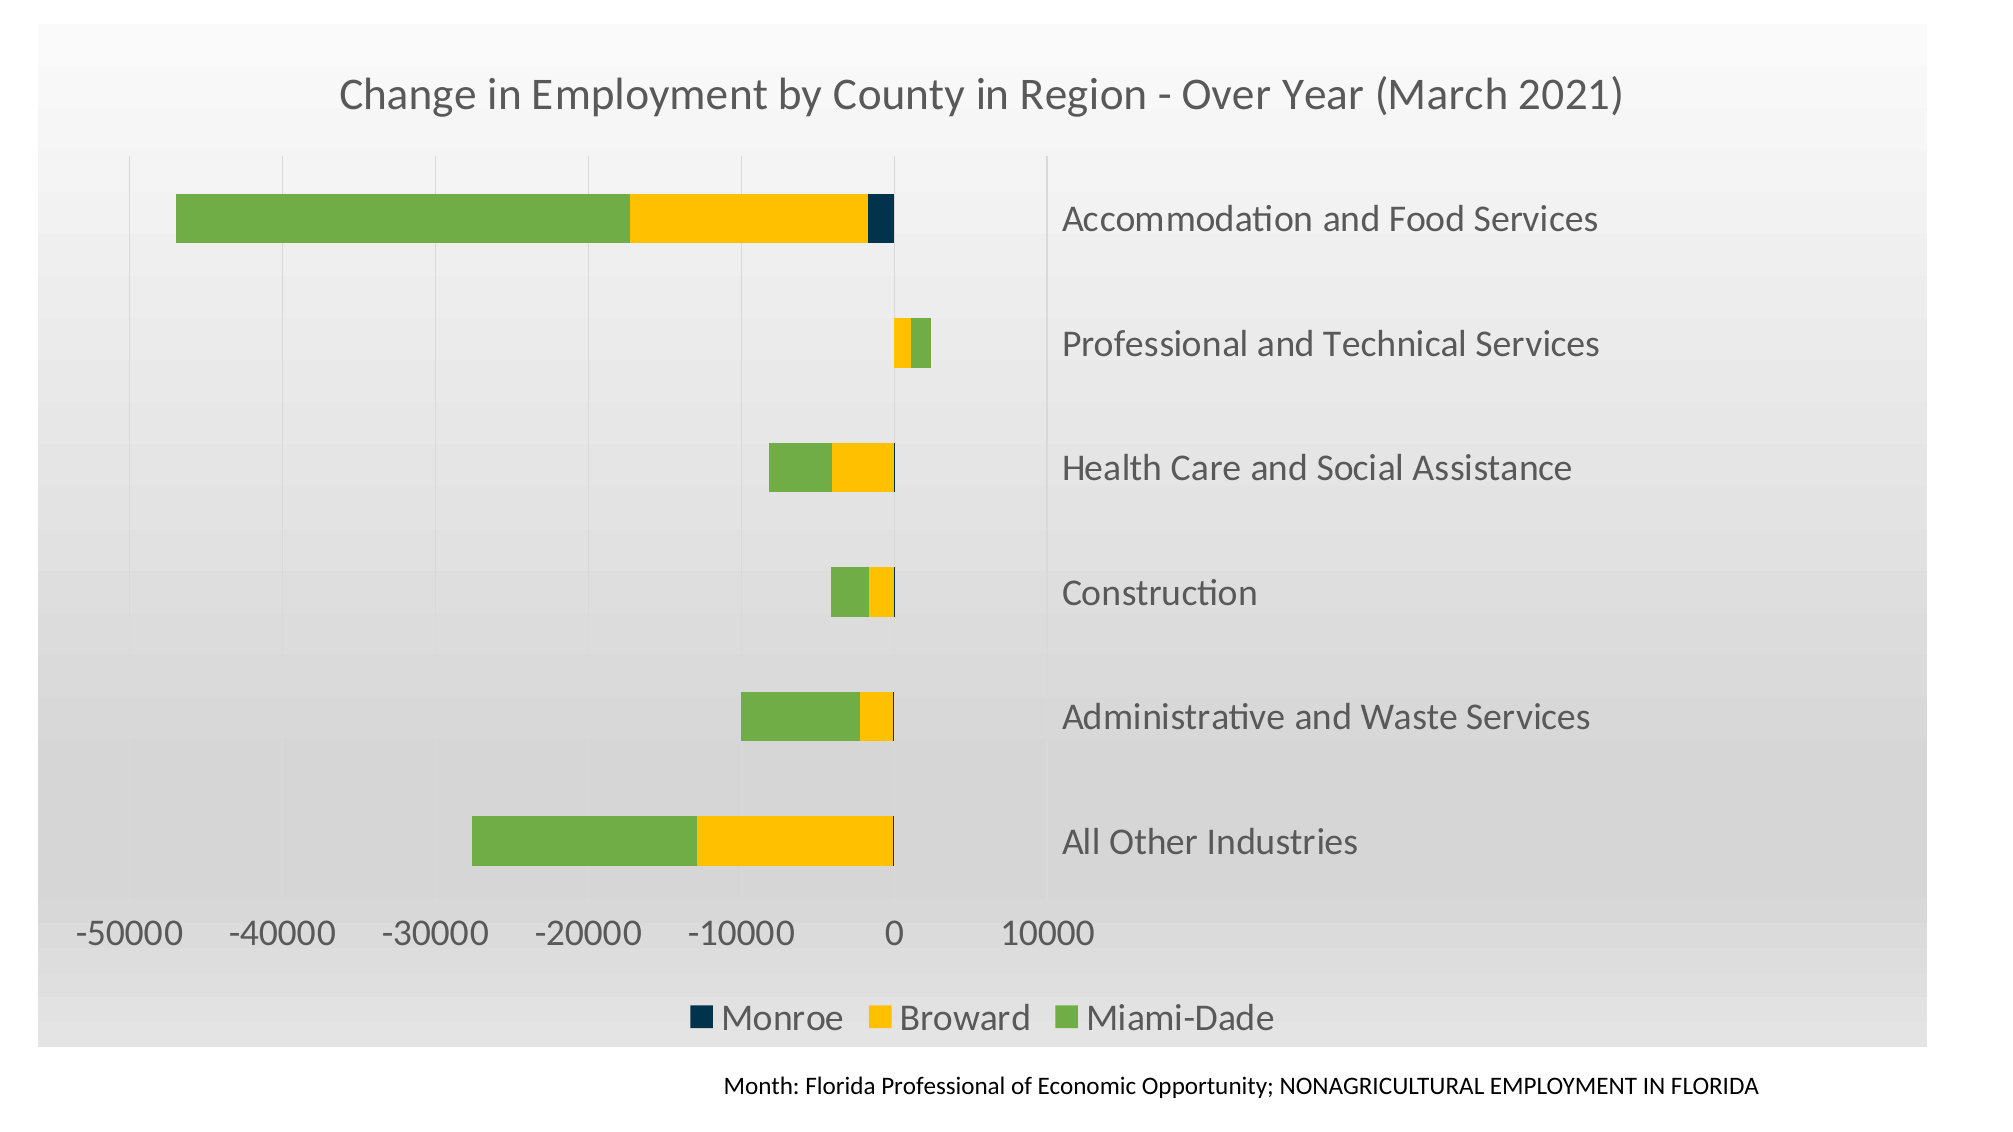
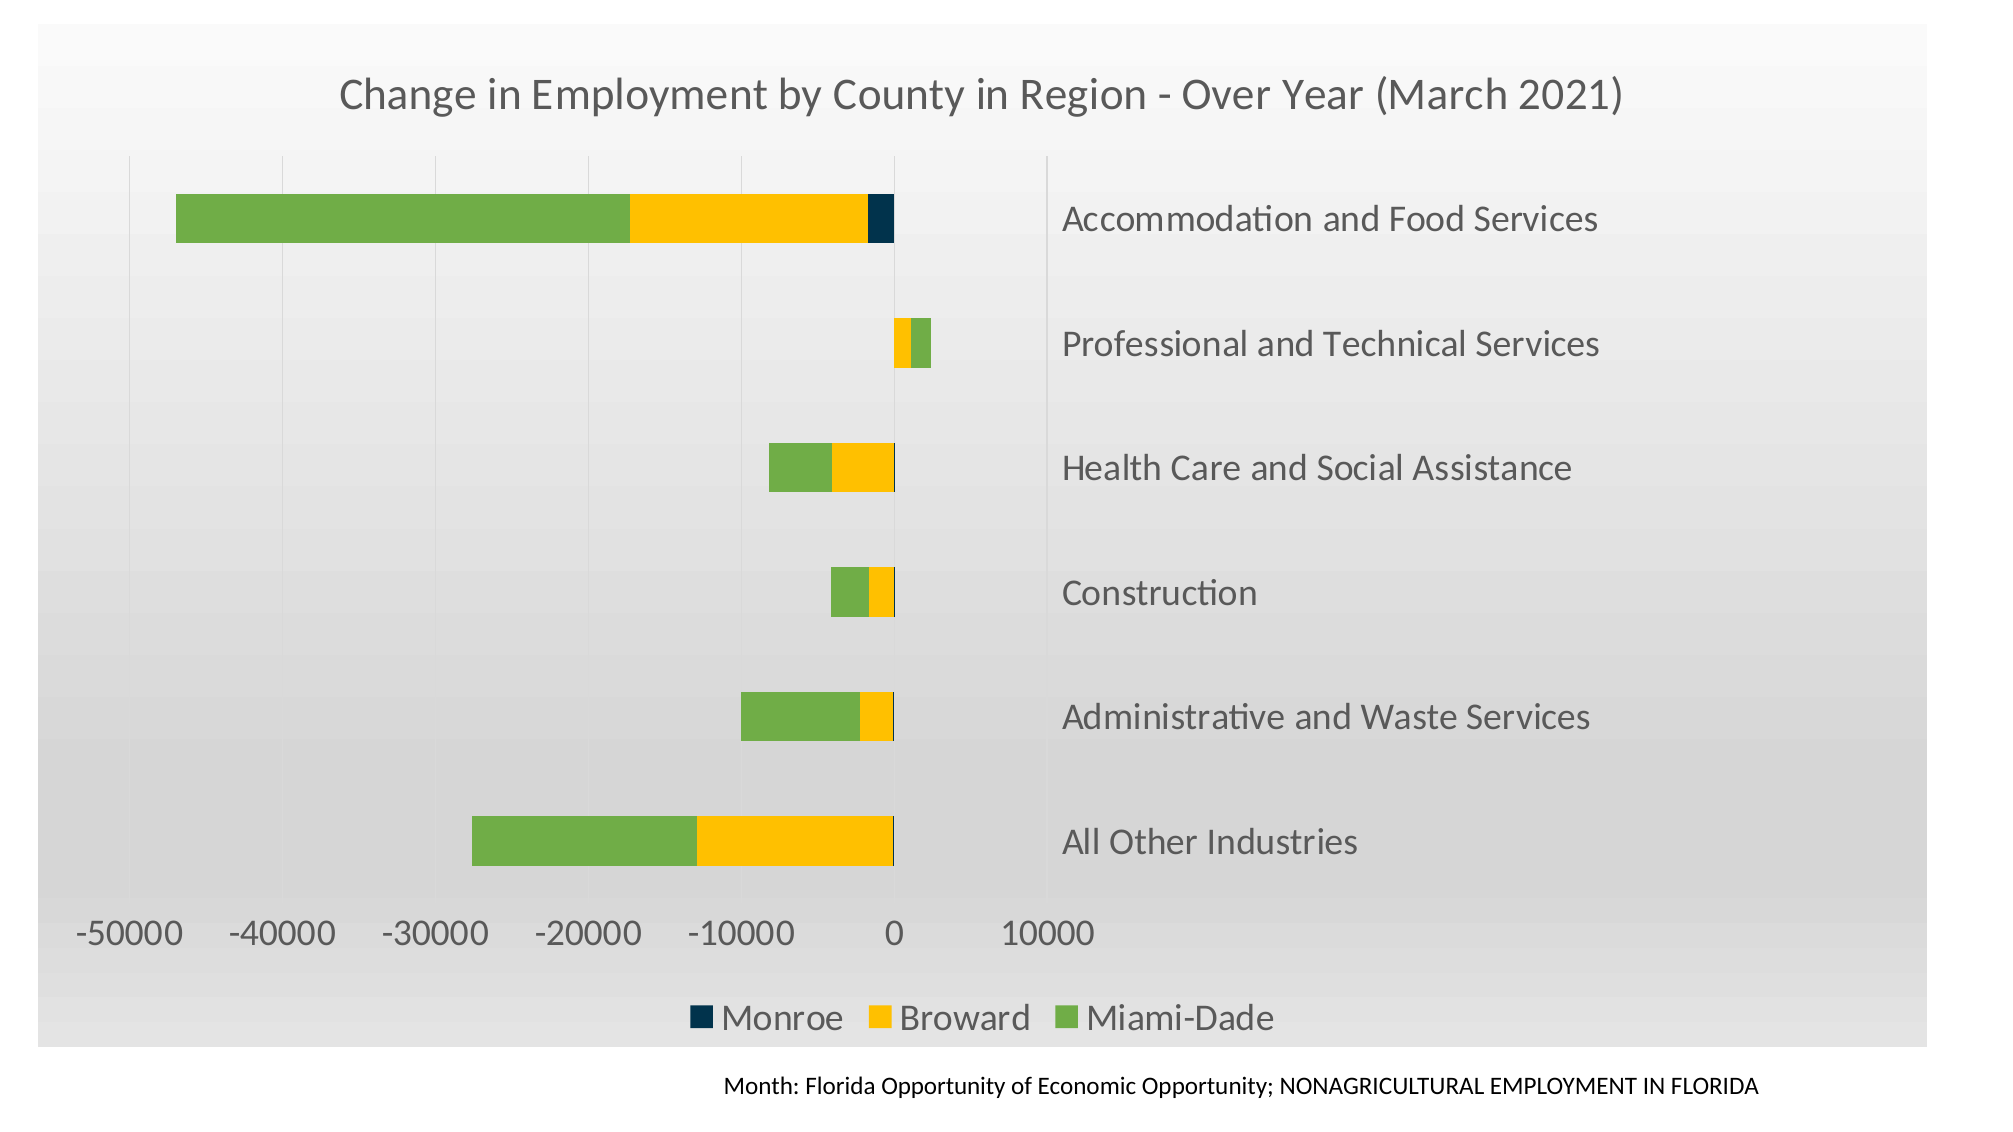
Florida Professional: Professional -> Opportunity
